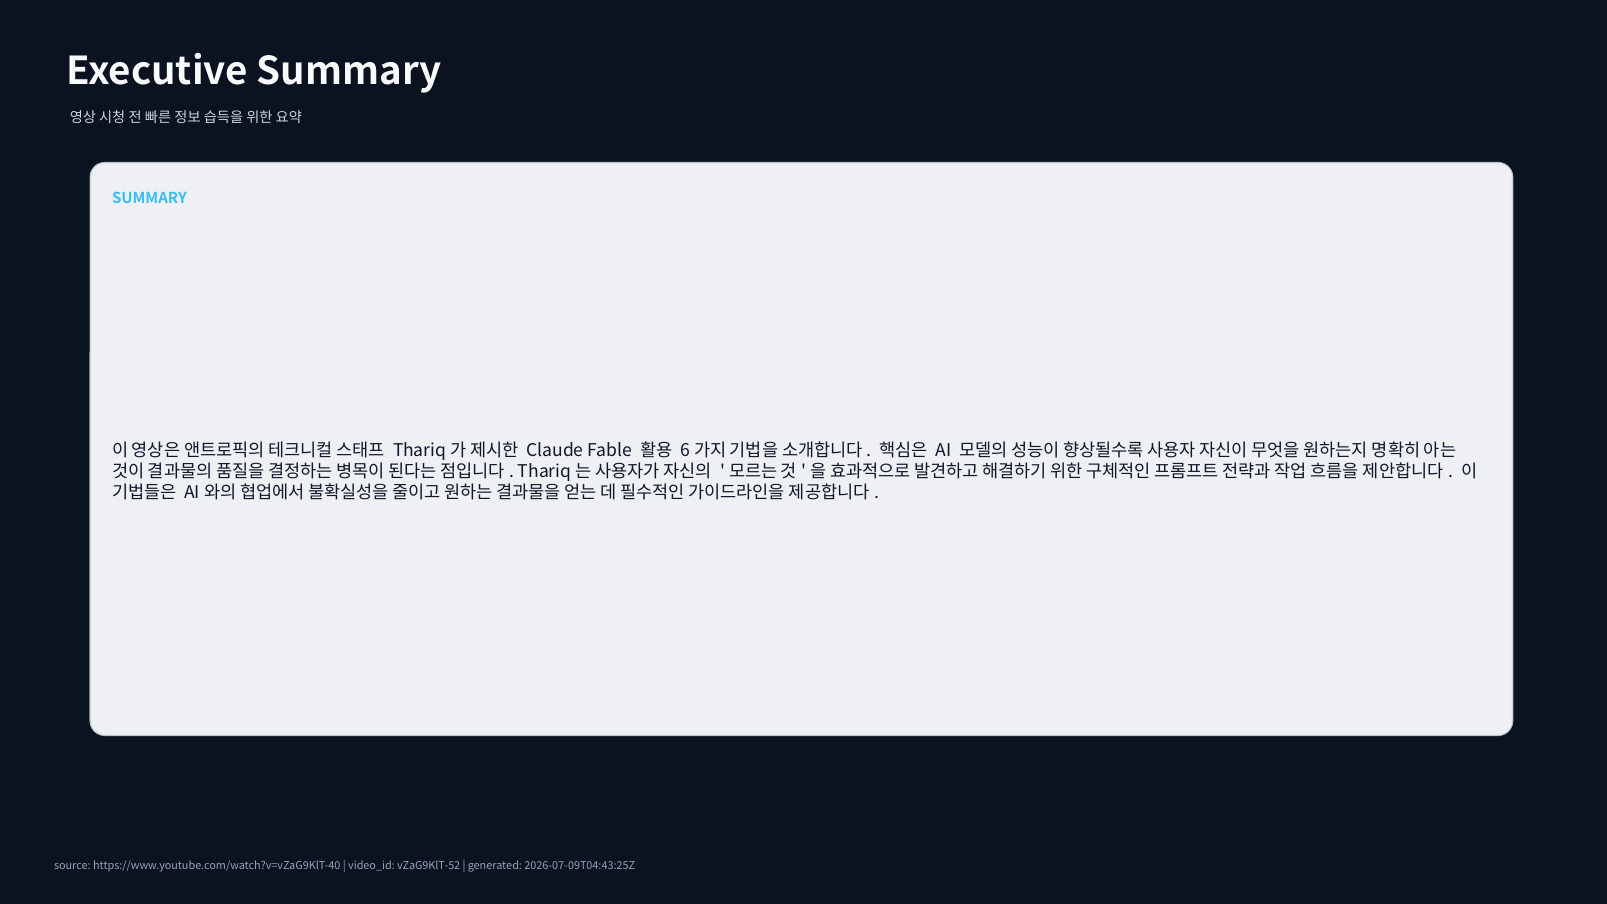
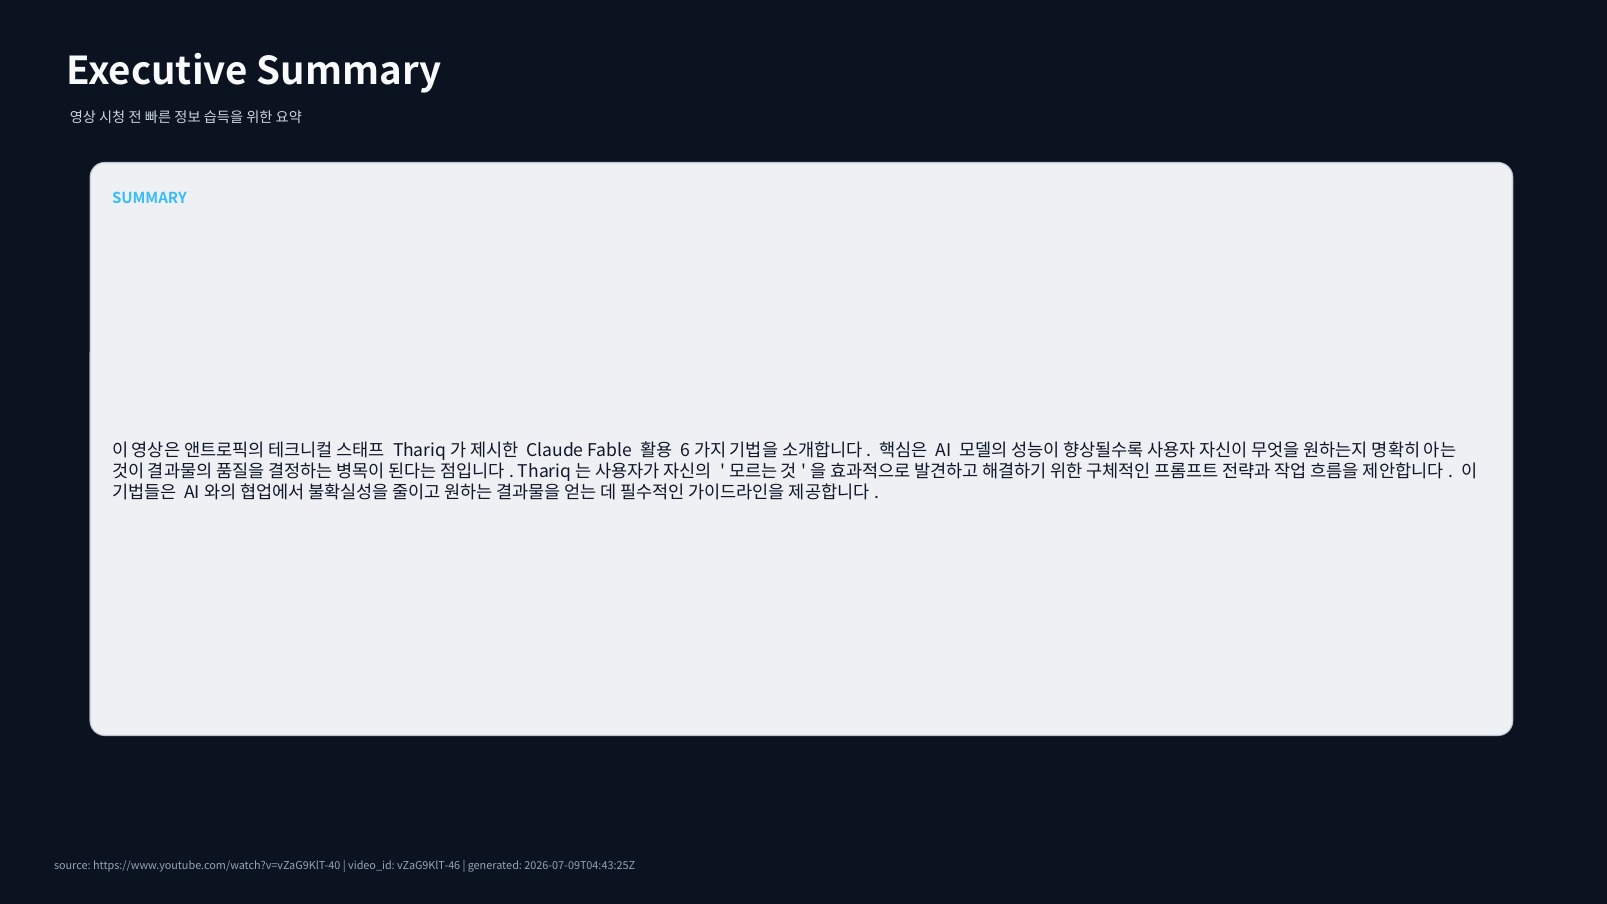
vZaG9KlT-52: vZaG9KlT-52 -> vZaG9KlT-46
